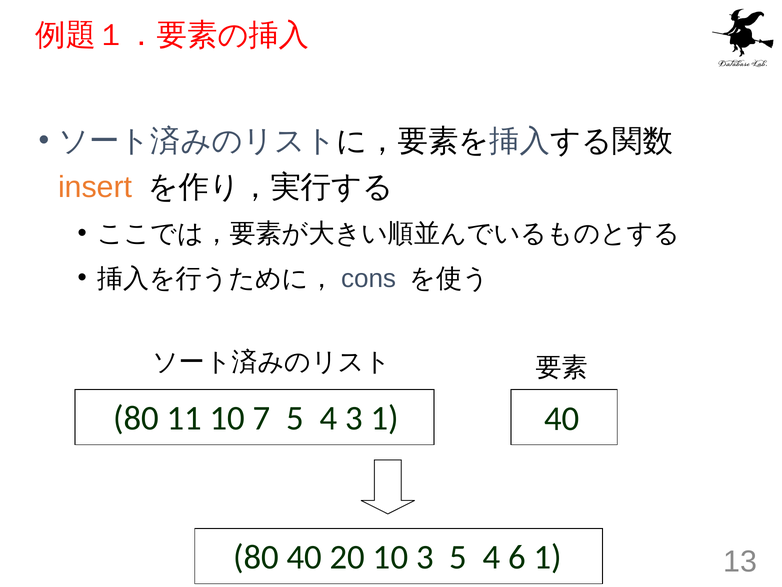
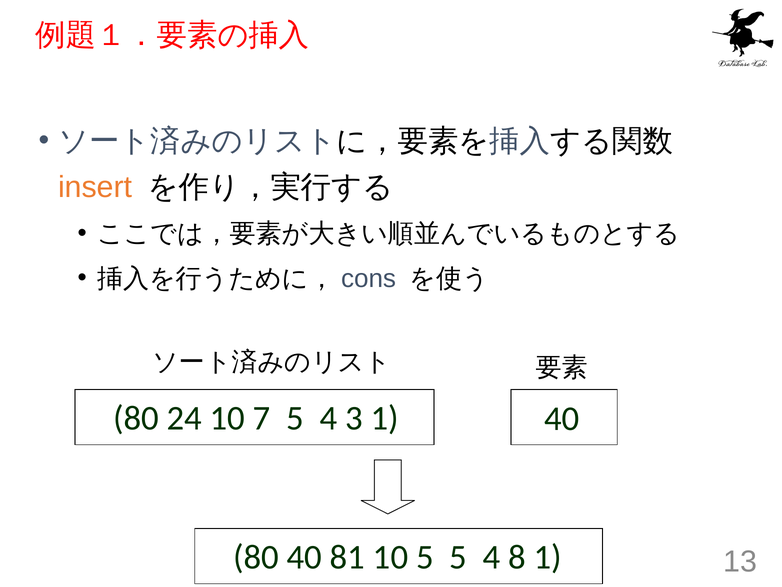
11: 11 -> 24
20: 20 -> 81
10 3: 3 -> 5
6: 6 -> 8
